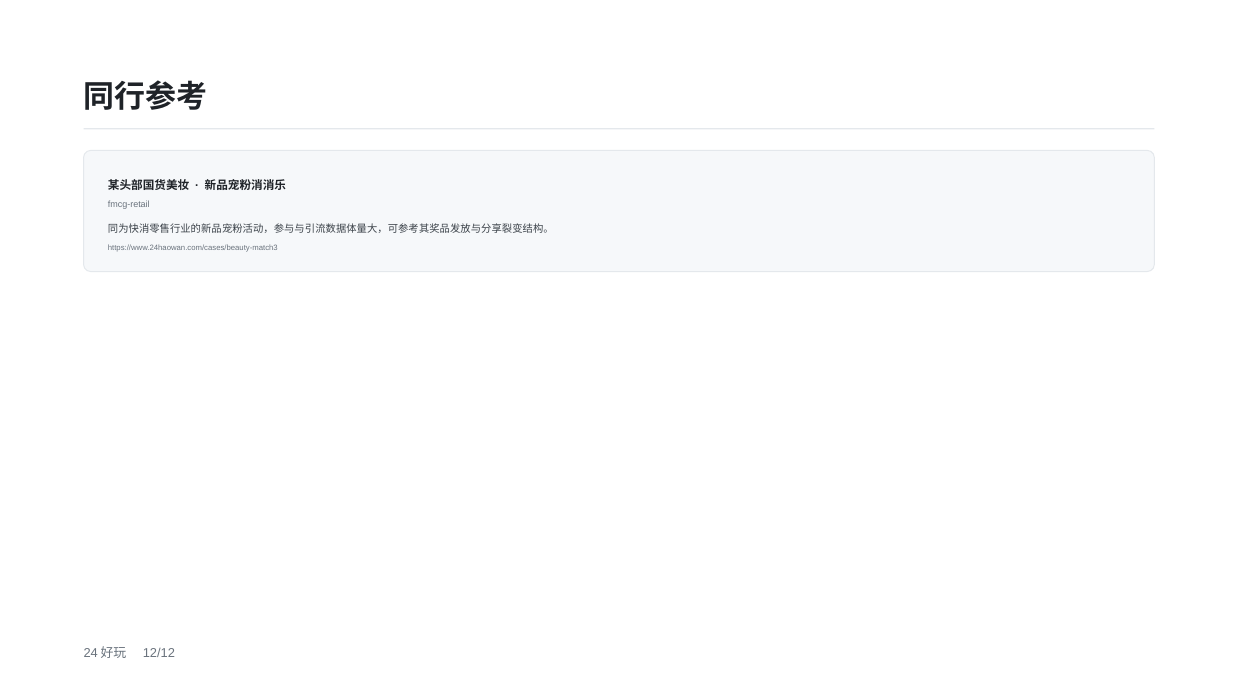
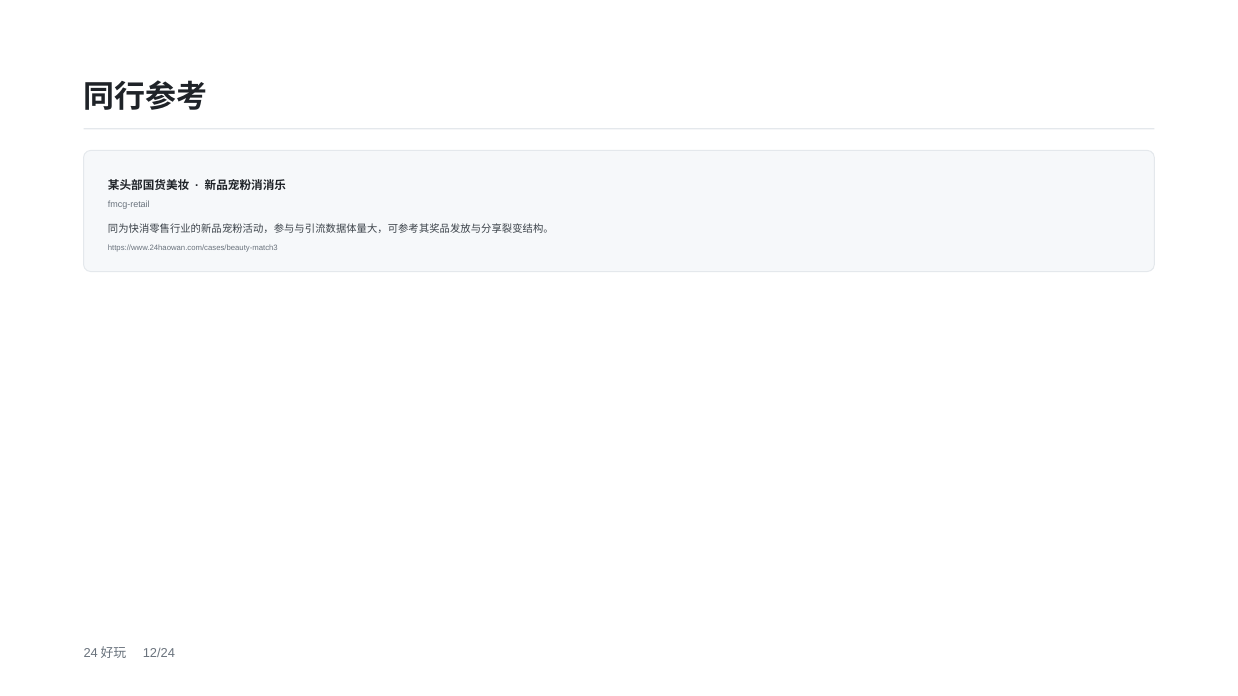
12/12: 12/12 -> 12/24
